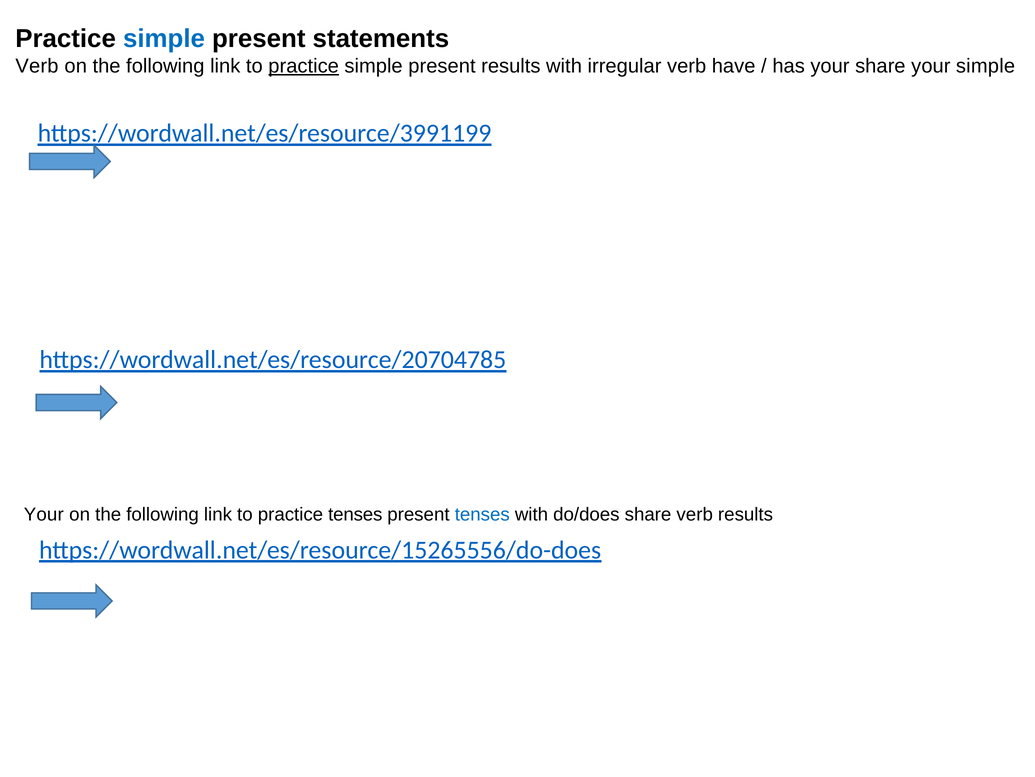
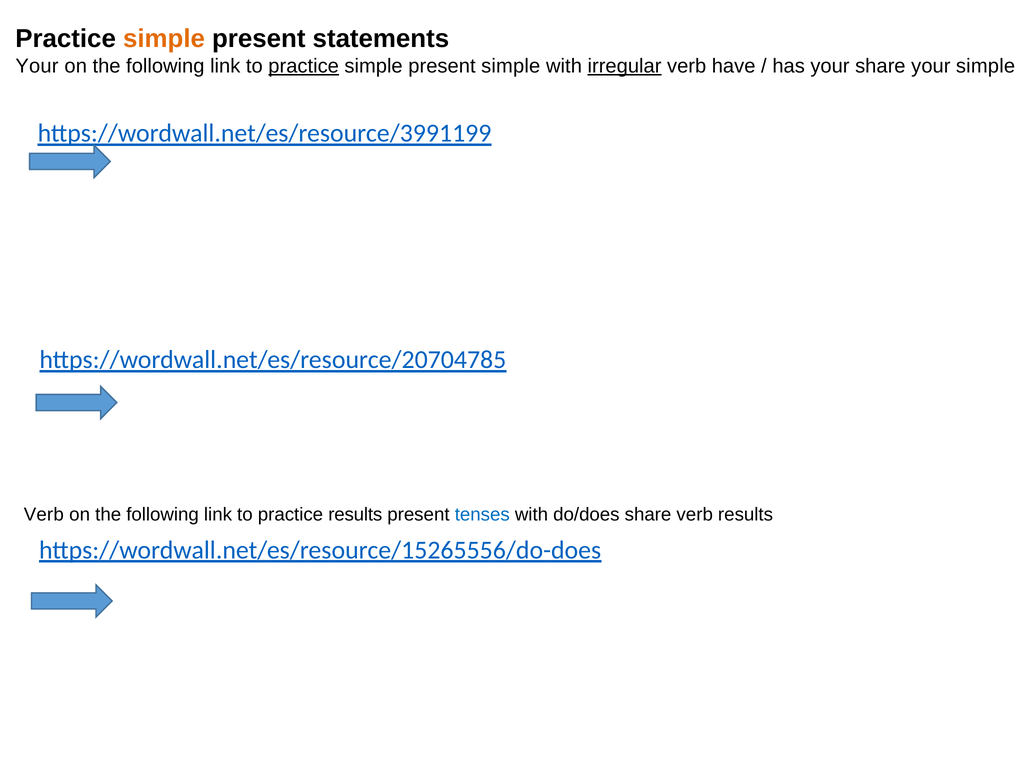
simple at (164, 39) colour: blue -> orange
Verb at (37, 66): Verb -> Your
present results: results -> simple
irregular underline: none -> present
Your at (44, 514): Your -> Verb
practice tenses: tenses -> results
